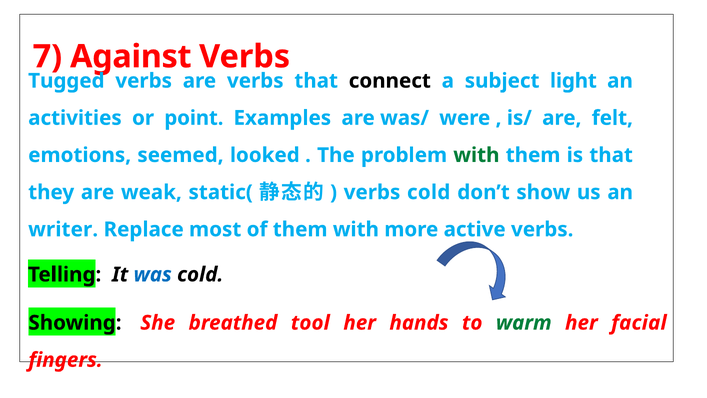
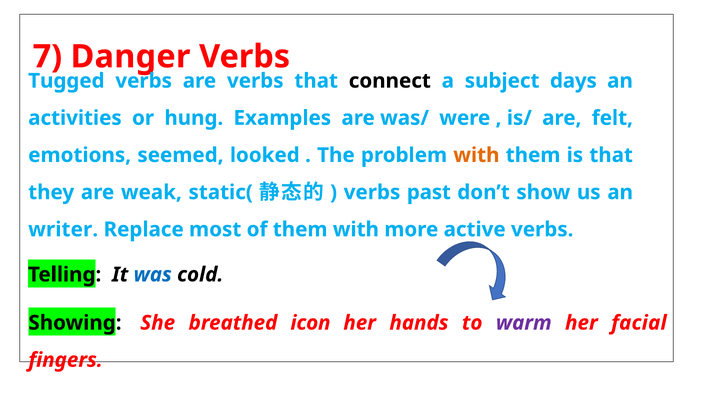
Against: Against -> Danger
light: light -> days
point: point -> hung
with at (476, 155) colour: green -> orange
verbs cold: cold -> past
tool: tool -> icon
warm colour: green -> purple
